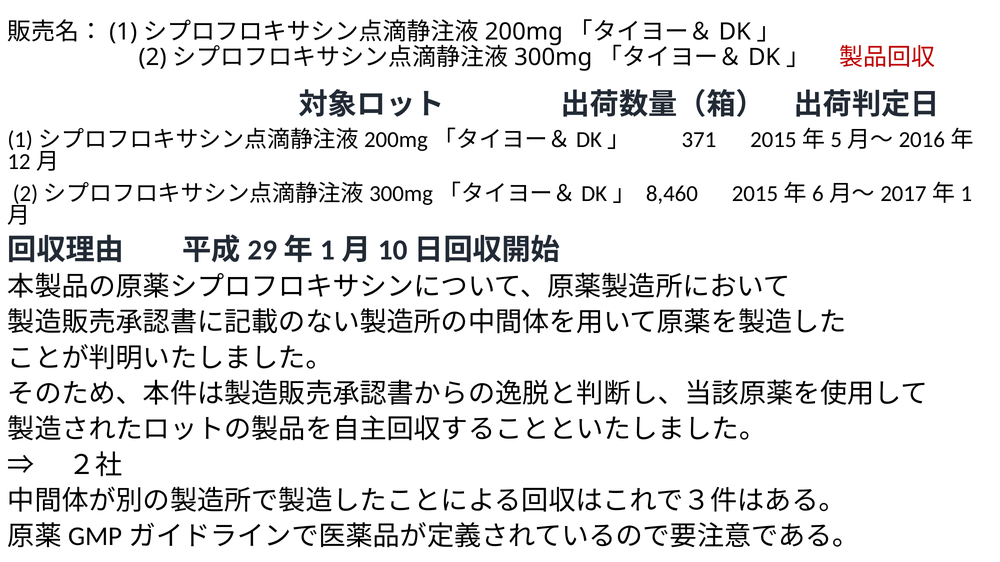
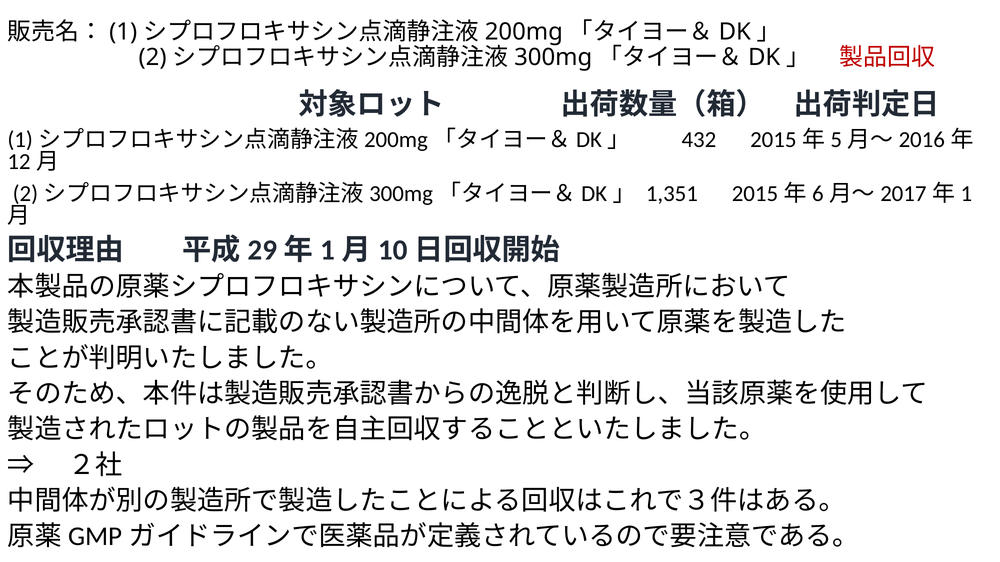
371: 371 -> 432
8,460: 8,460 -> 1,351
